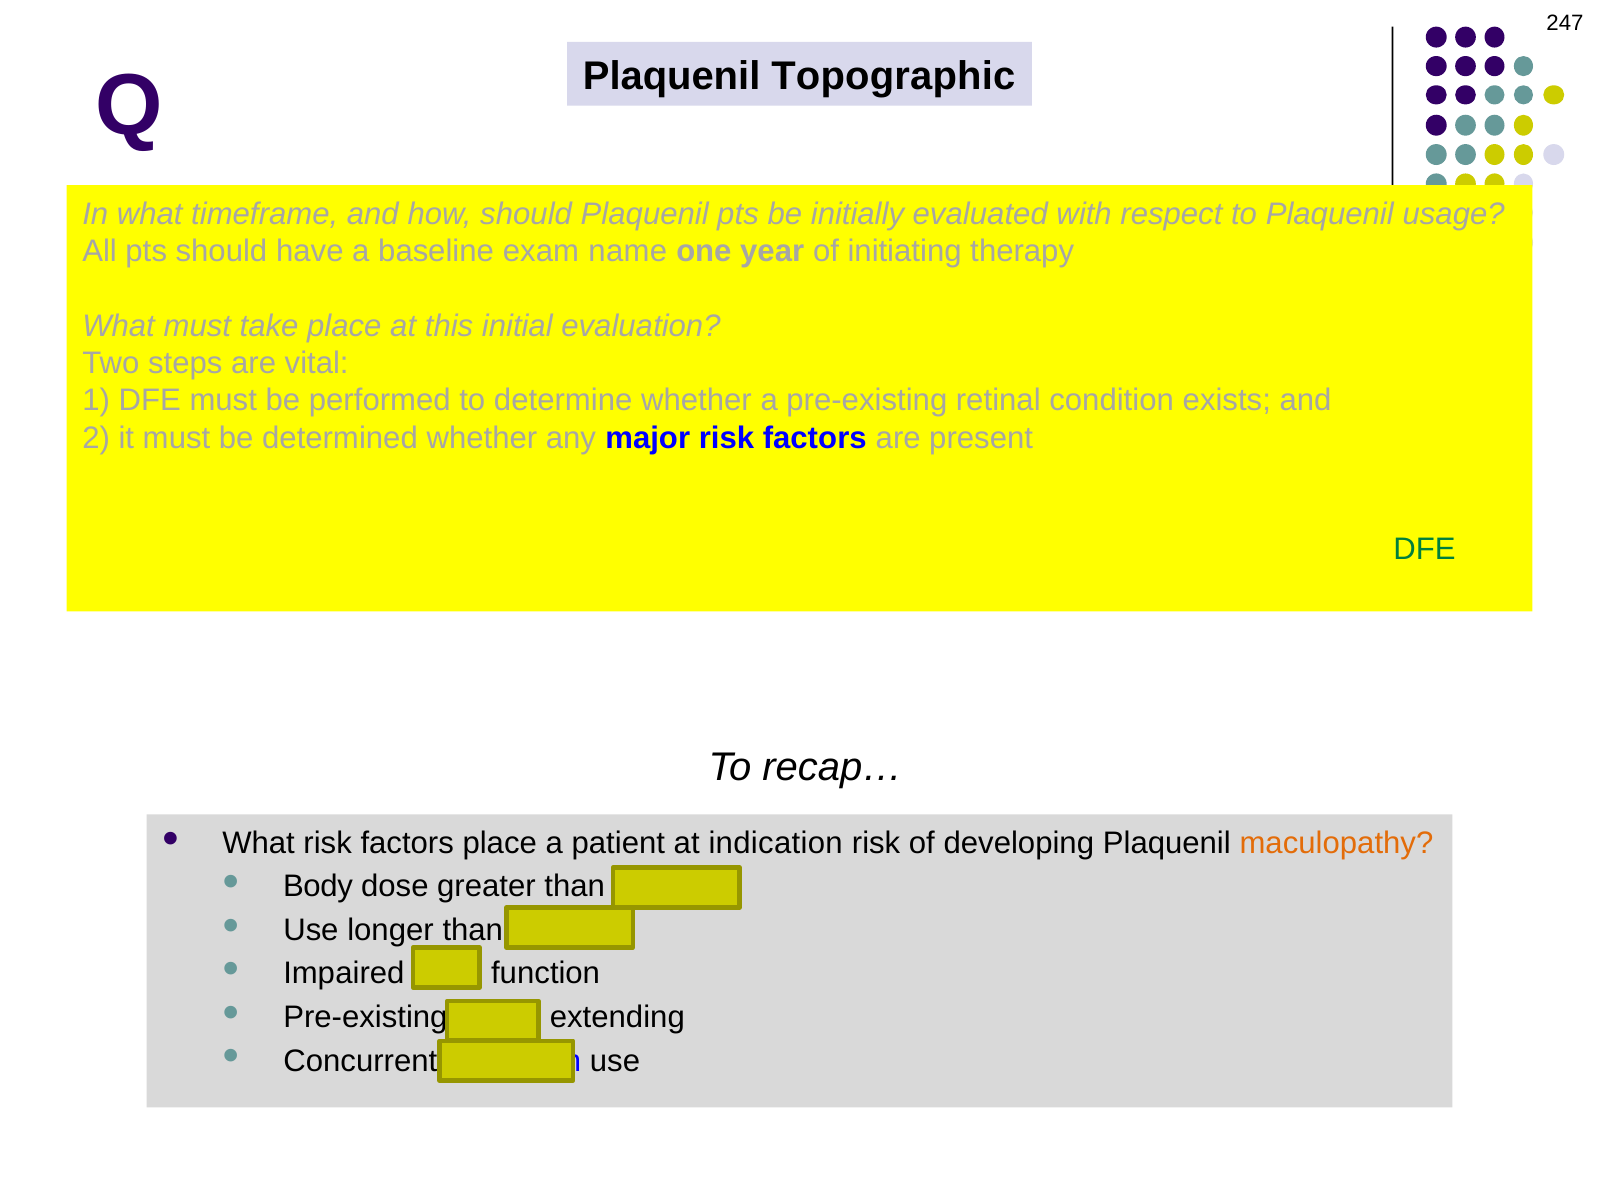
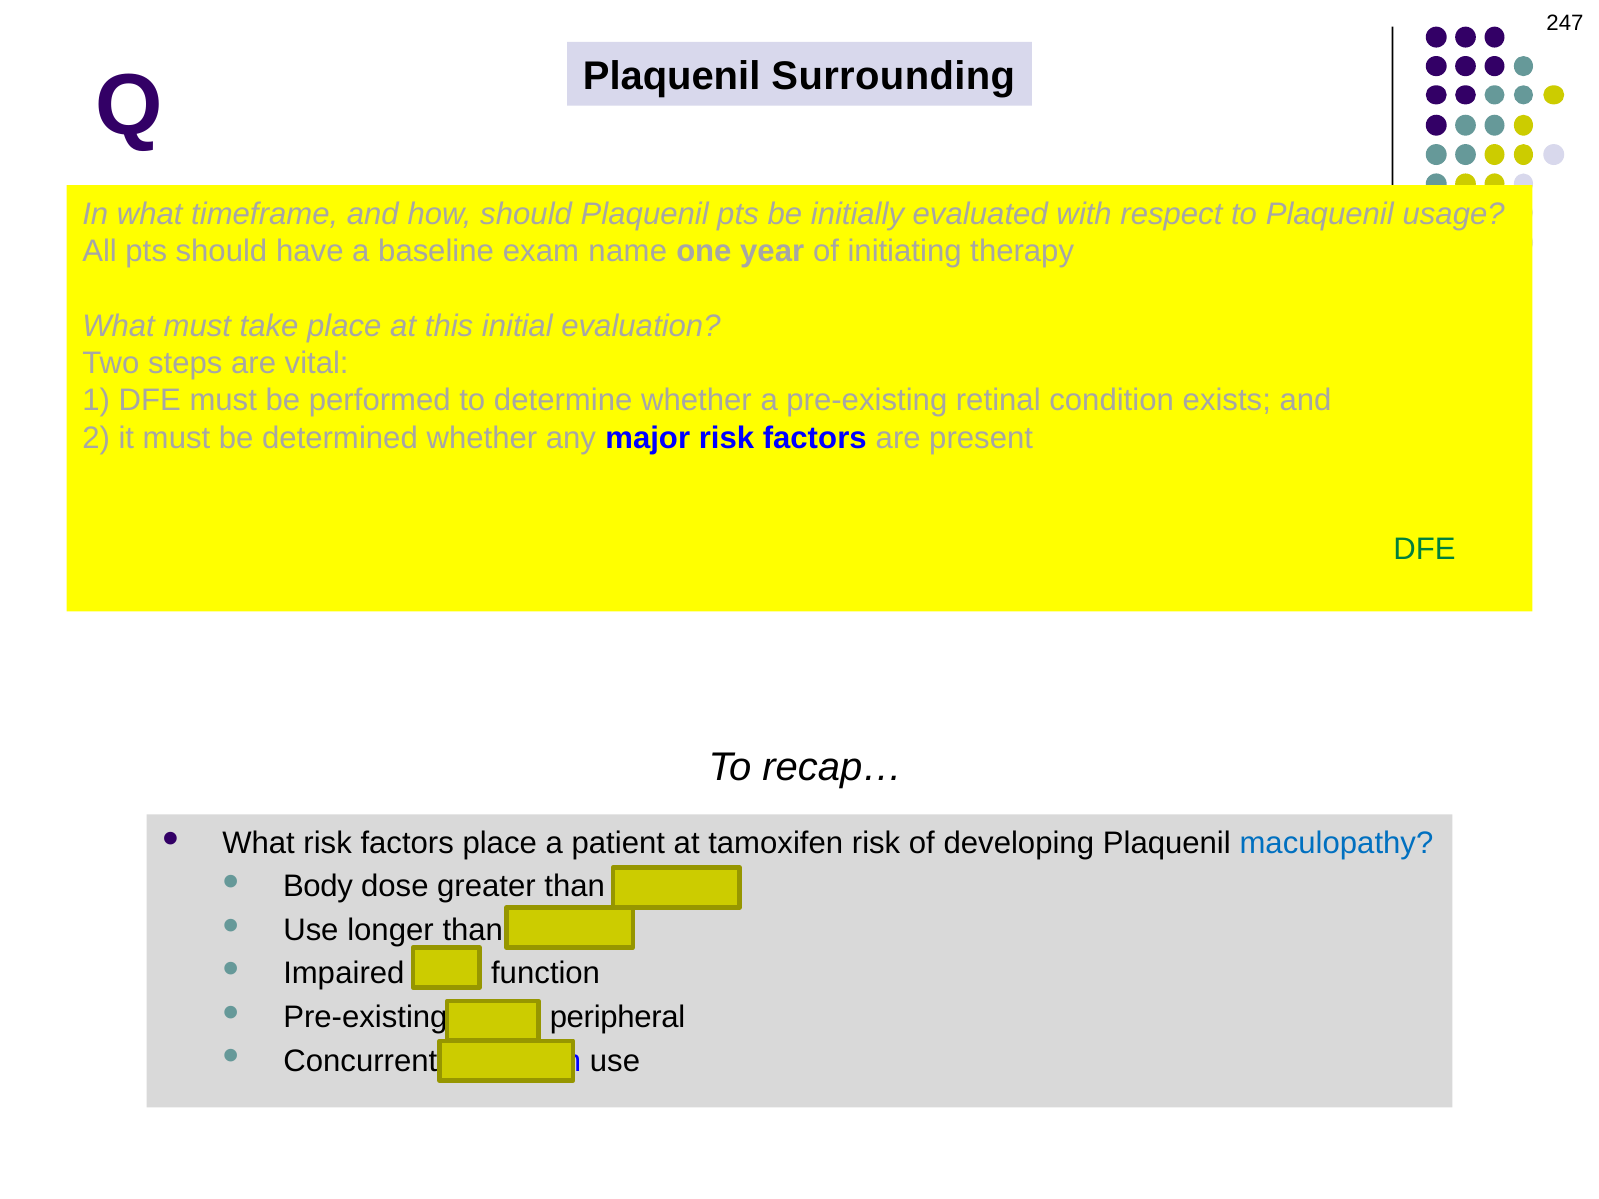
Topographic: Topographic -> Surrounding
at indication: indication -> tamoxifen
maculopathy colour: orange -> blue
extending: extending -> peripheral
